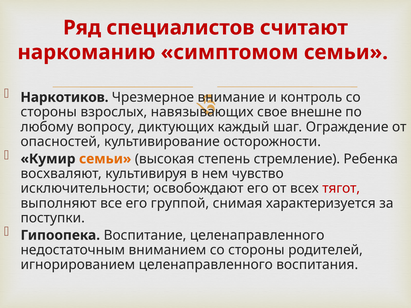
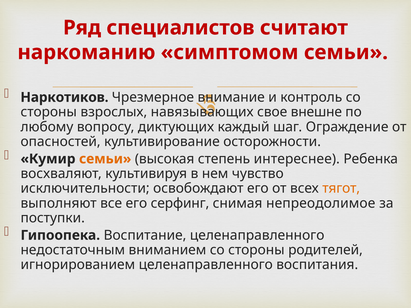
стремление: стремление -> интереснее
тягот colour: red -> orange
группой: группой -> серфинг
характеризуется: характеризуется -> непреодолимое
